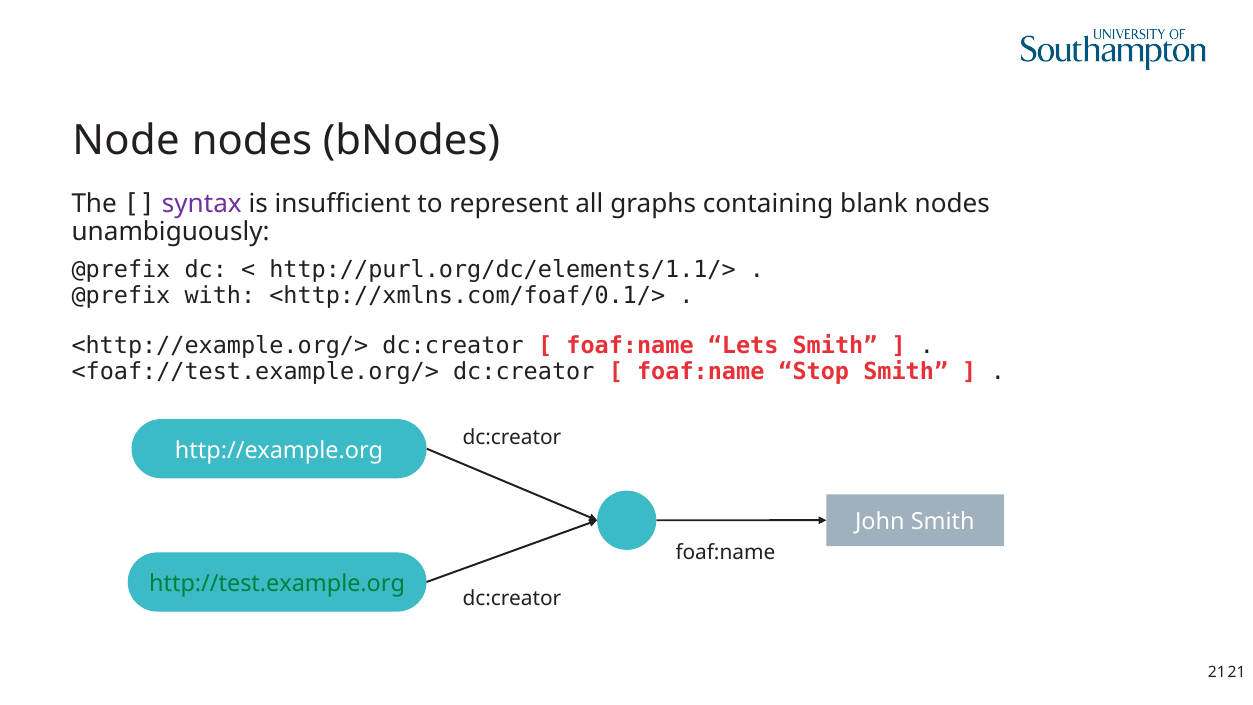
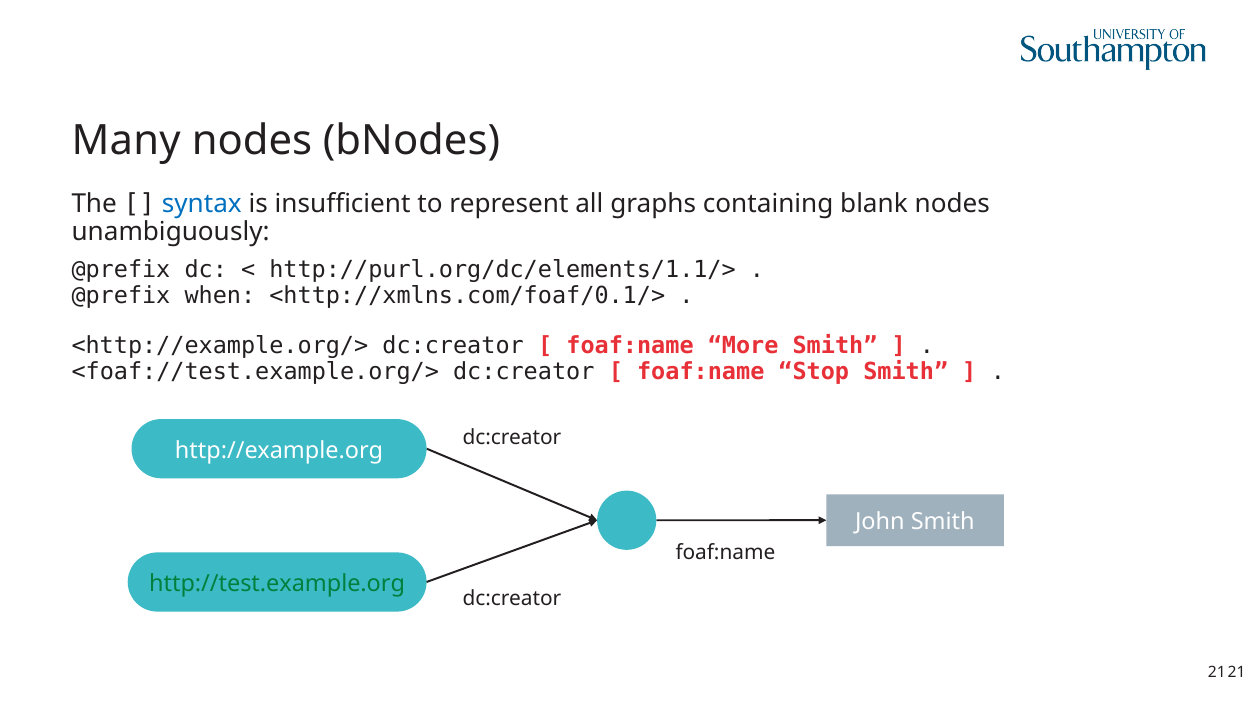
Node: Node -> Many
syntax colour: purple -> blue
with: with -> when
Lets: Lets -> More
